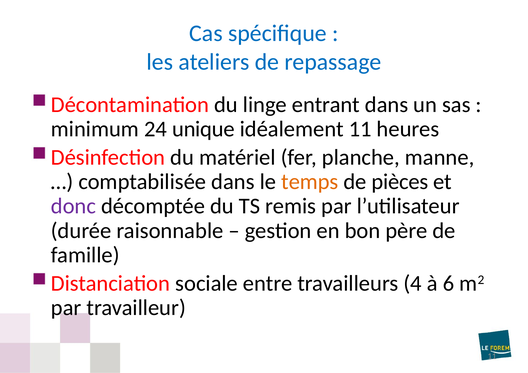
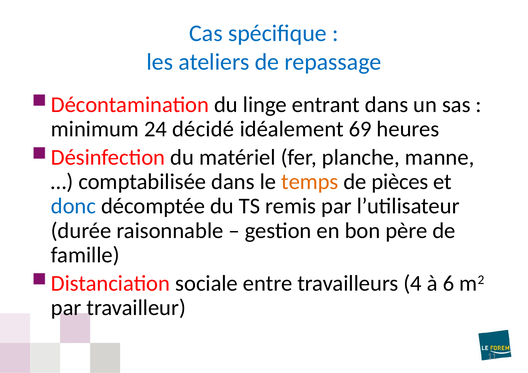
unique: unique -> décidé
idéalement 11: 11 -> 69
donc colour: purple -> blue
